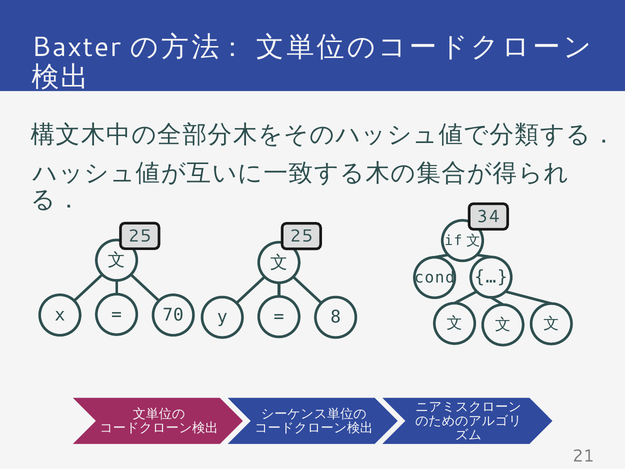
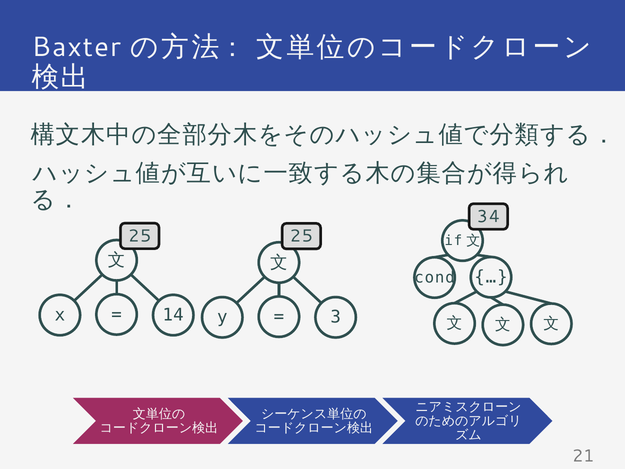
70: 70 -> 14
8: 8 -> 3
